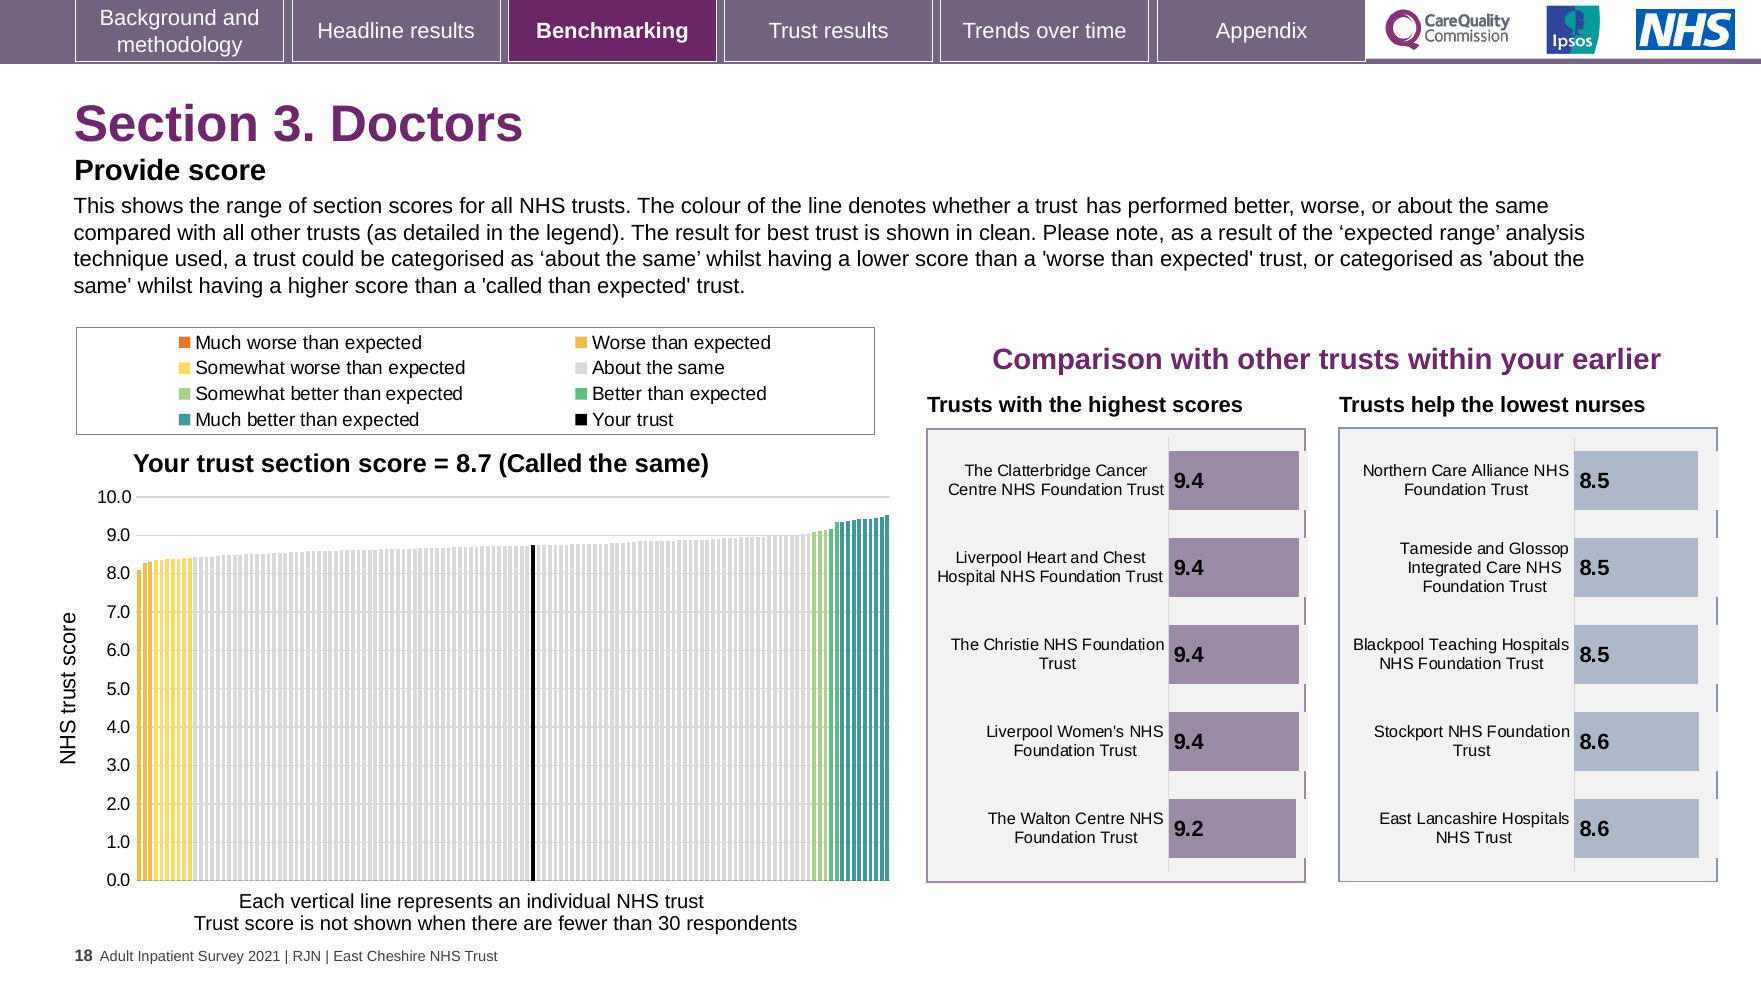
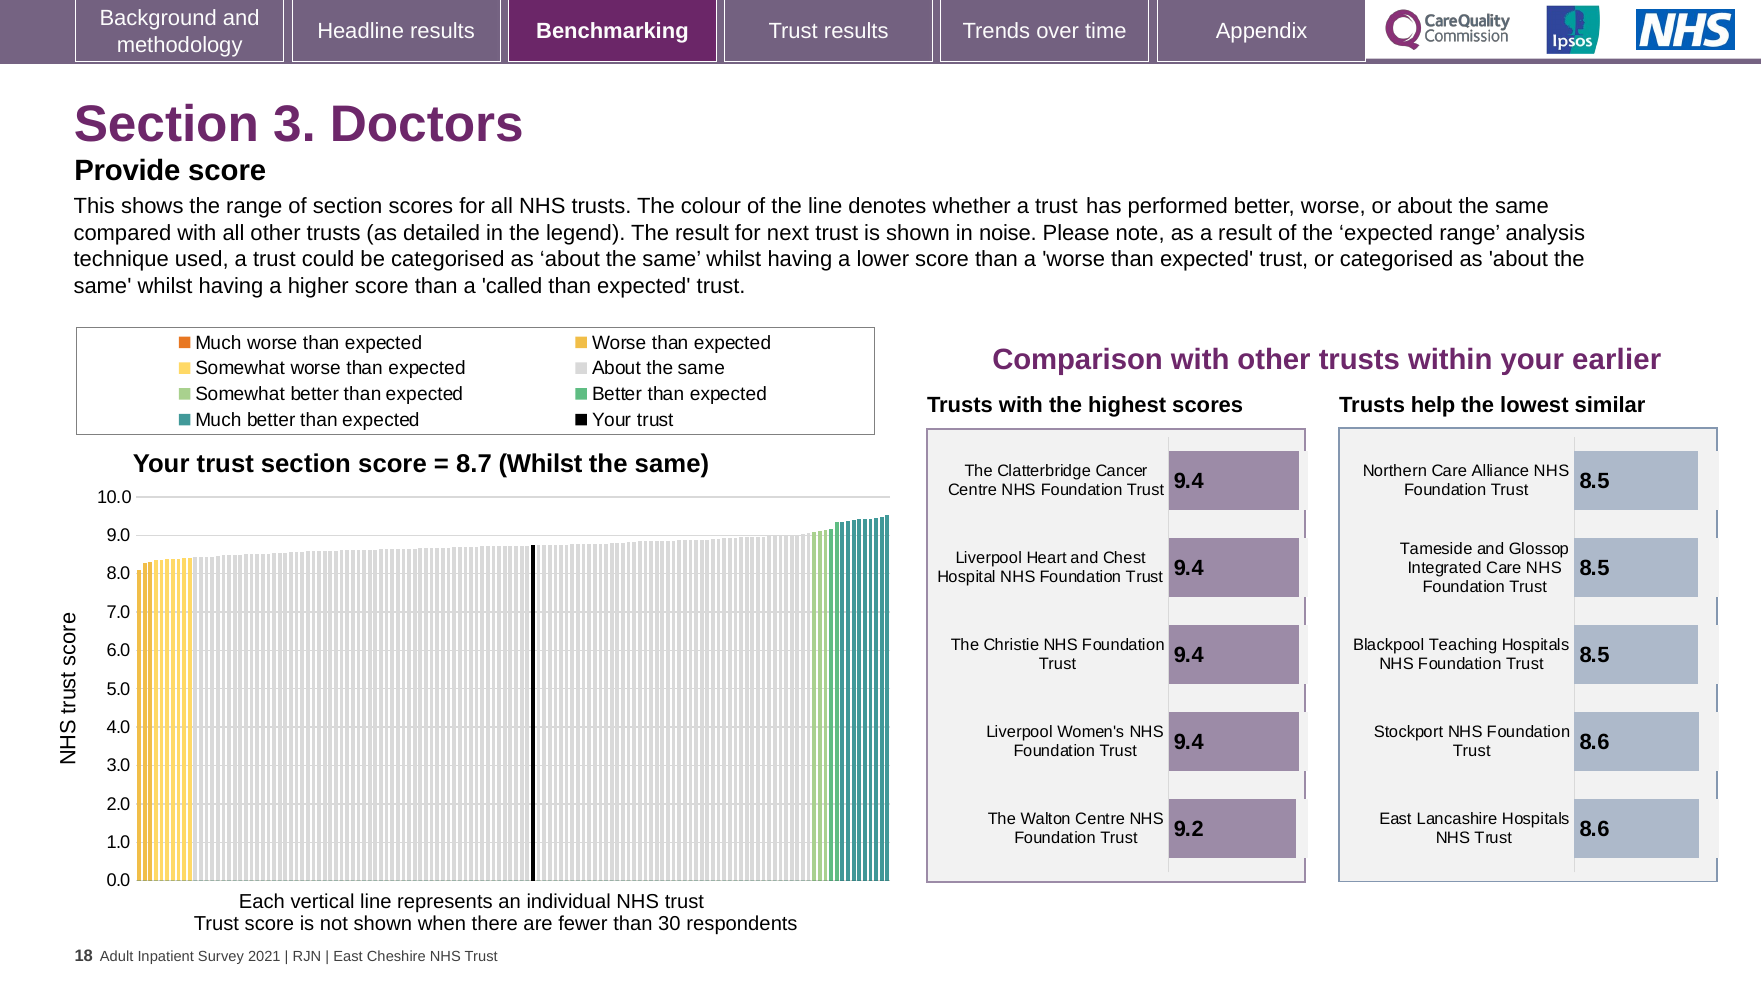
best: best -> next
clean: clean -> noise
nurses: nurses -> similar
8.7 Called: Called -> Whilst
